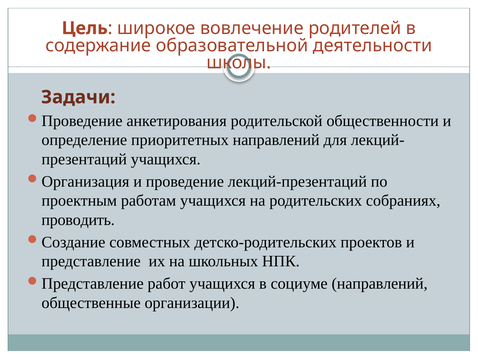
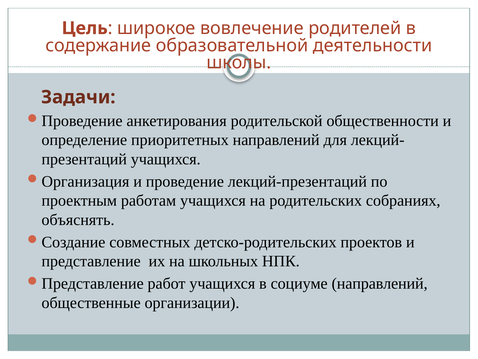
проводить: проводить -> объяснять
